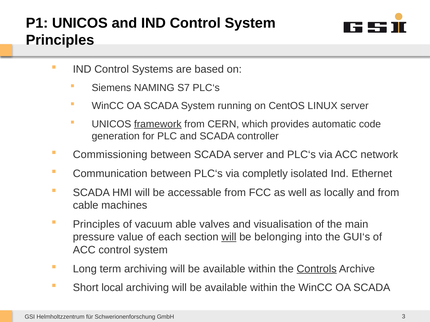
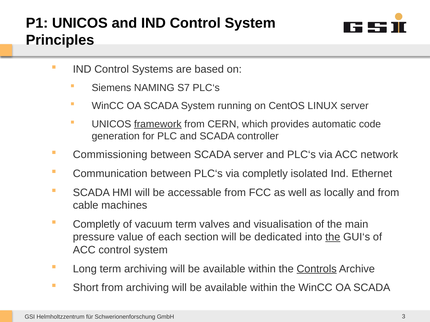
Principles at (96, 225): Principles -> Completly
vacuum able: able -> term
will at (229, 237) underline: present -> none
belonging: belonging -> dedicated
the at (333, 237) underline: none -> present
Short local: local -> from
